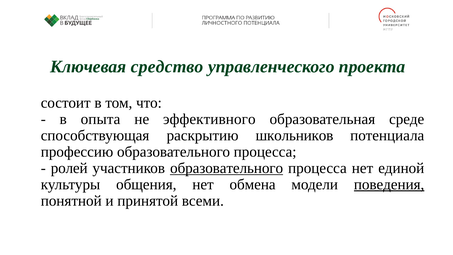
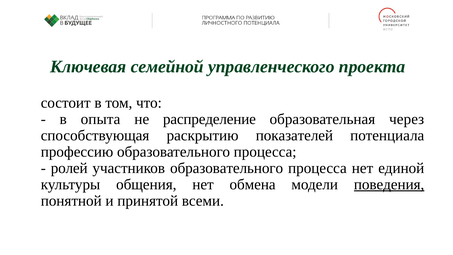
средство: средство -> семейной
эффективного: эффективного -> распределение
среде: среде -> через
школьников: школьников -> показателей
образовательного at (227, 168) underline: present -> none
